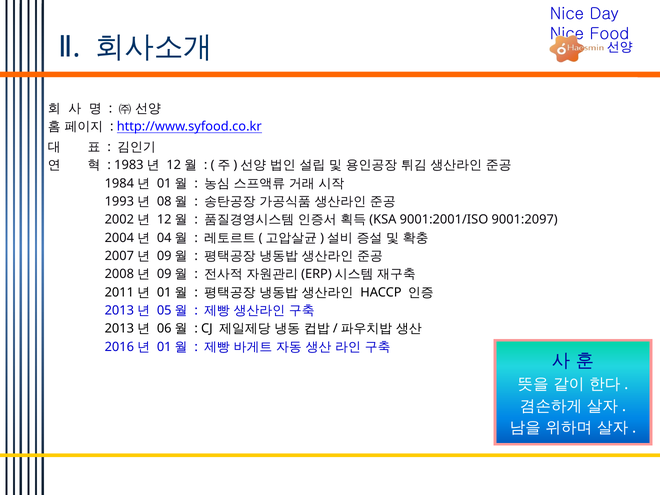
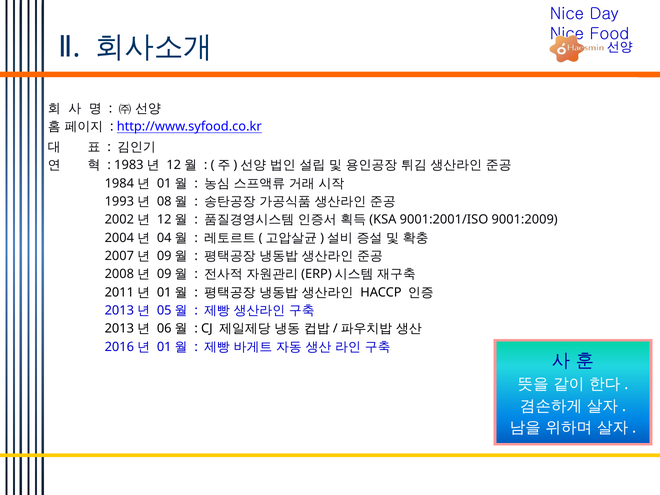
9001:2097: 9001:2097 -> 9001:2009
